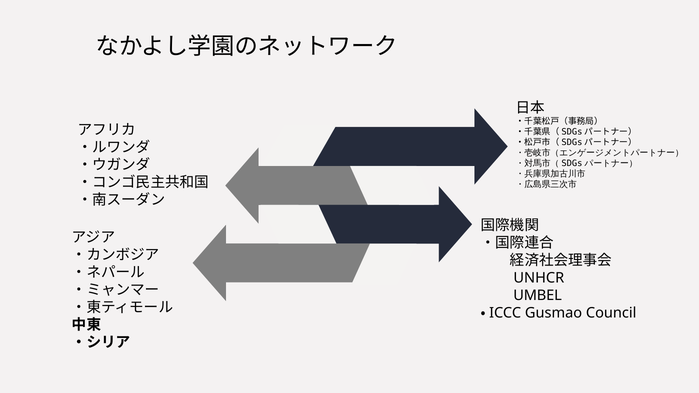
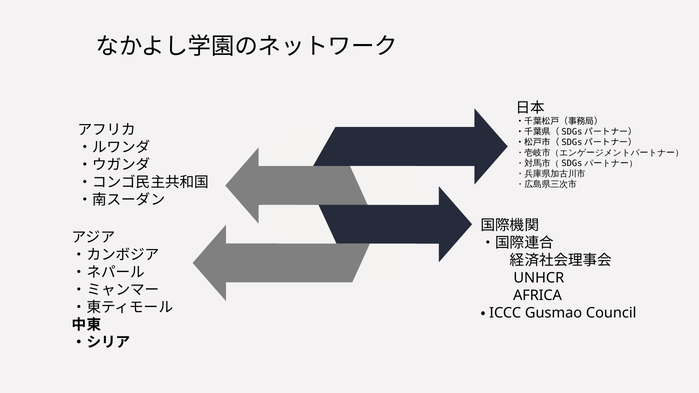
UMBEL: UMBEL -> AFRICA
